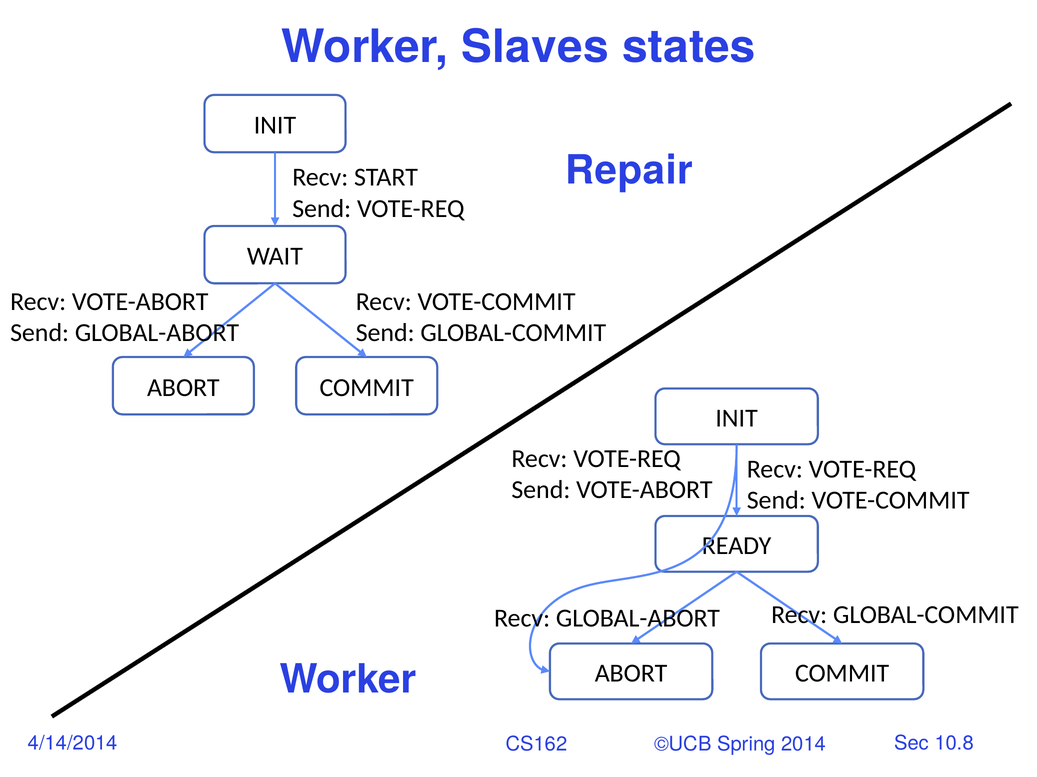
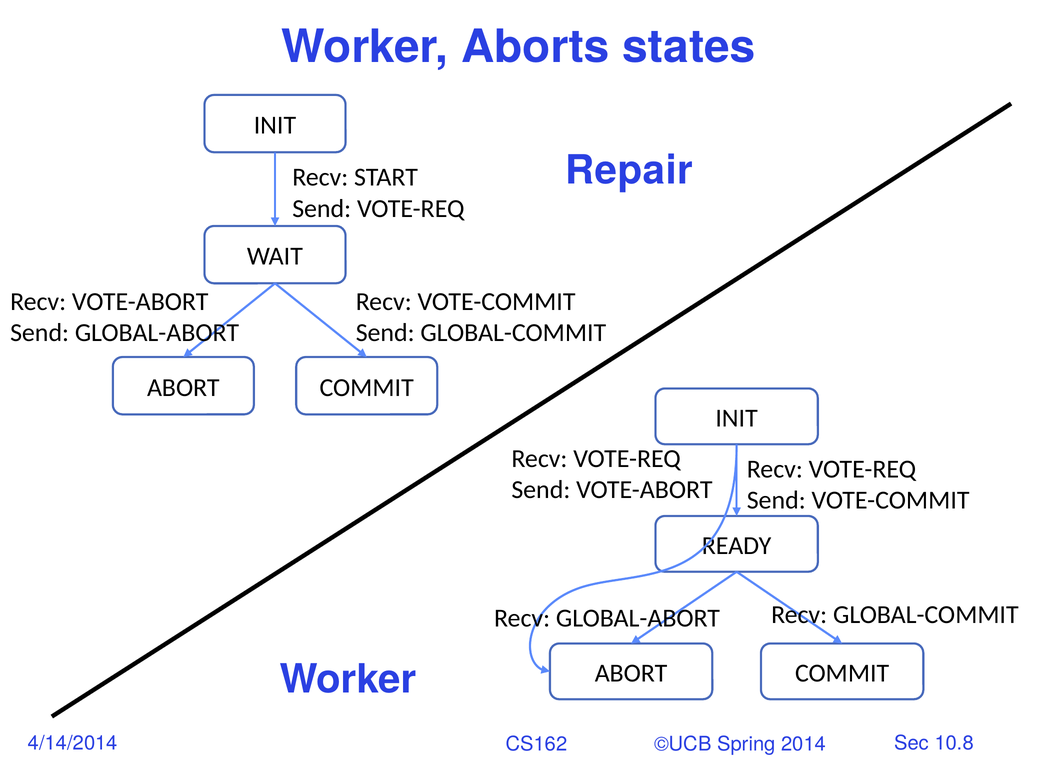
Slaves: Slaves -> Aborts
